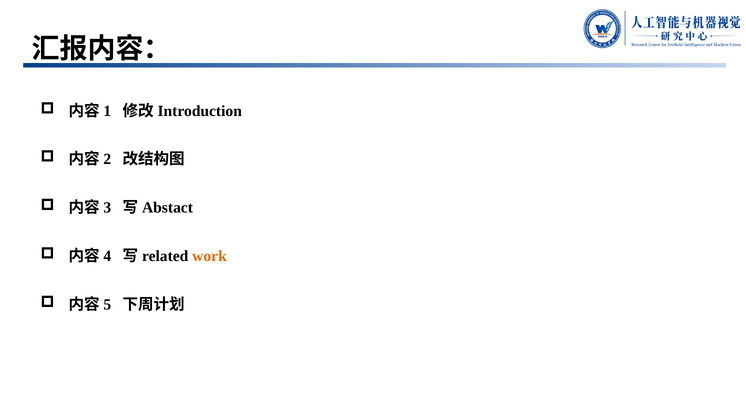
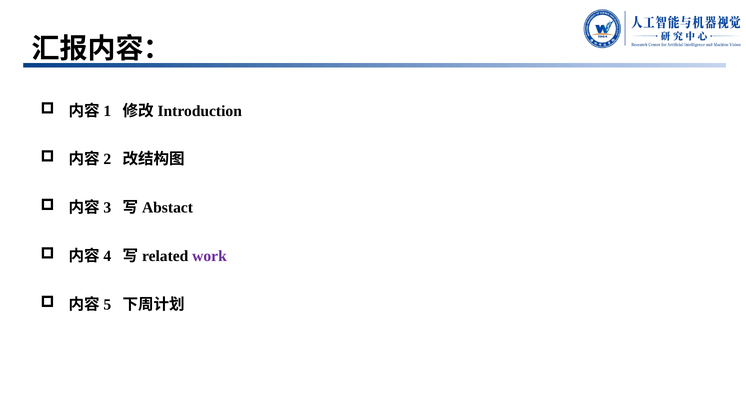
work colour: orange -> purple
